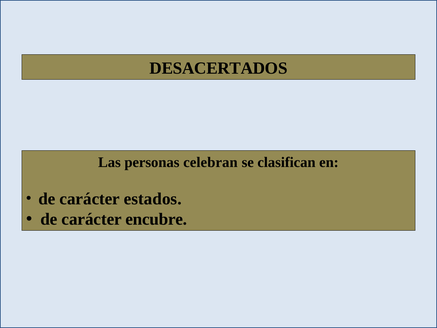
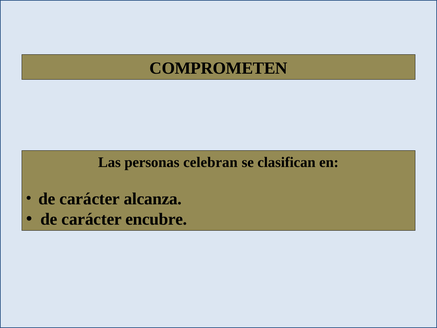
DESACERTADOS: DESACERTADOS -> COMPROMETEN
estados: estados -> alcanza
